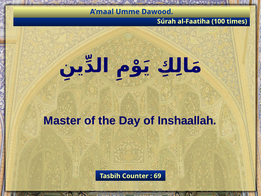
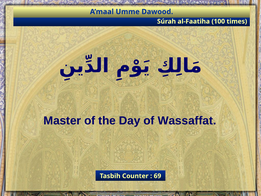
Inshaallah: Inshaallah -> Wassaffat
